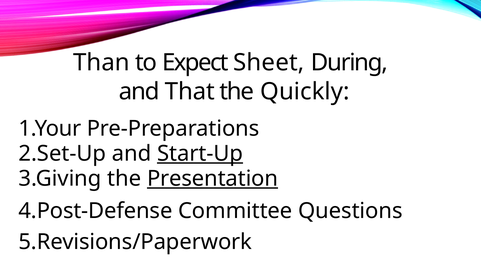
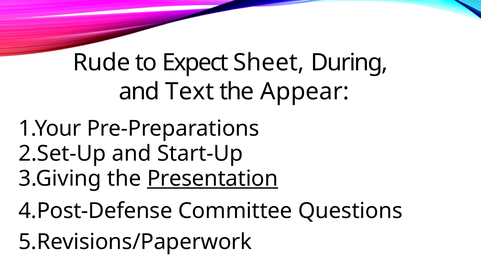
Than: Than -> Rude
That: That -> Text
Quickly: Quickly -> Appear
Start-Up underline: present -> none
